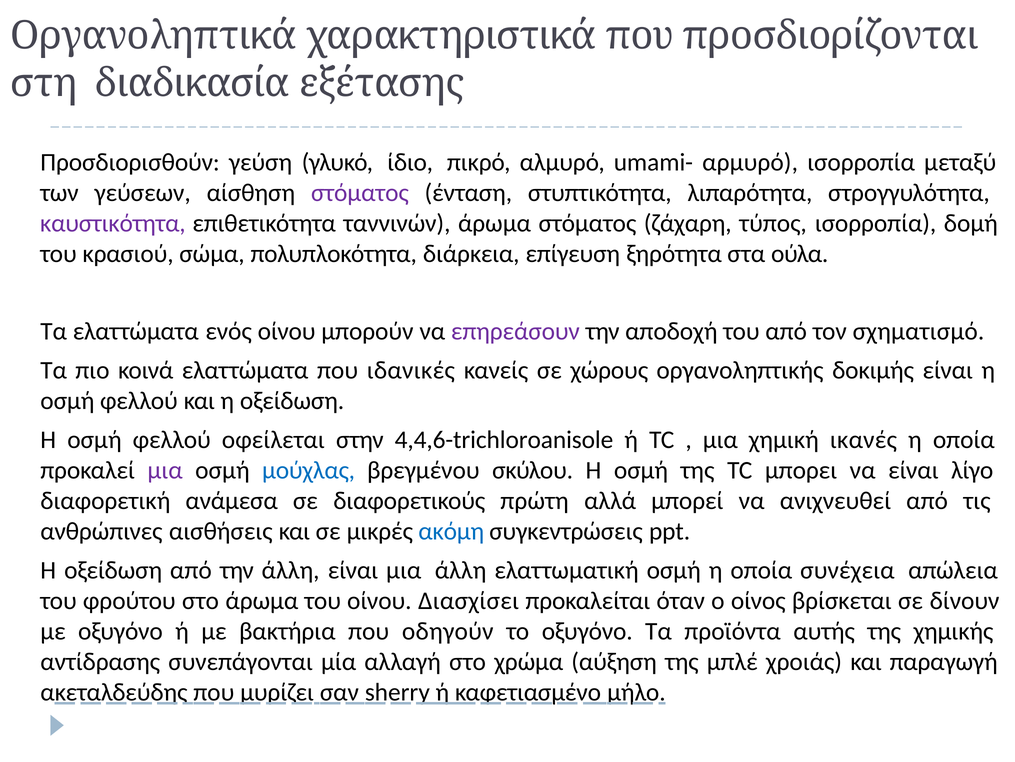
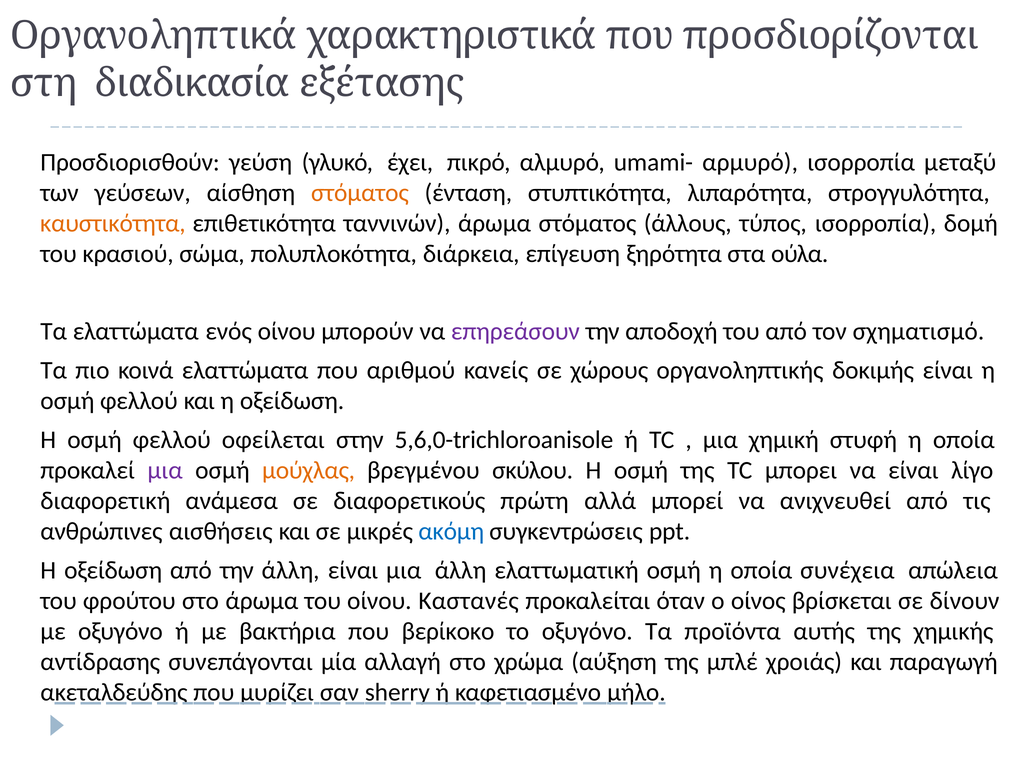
ίδιο: ίδιο -> έχει
στόματος at (360, 193) colour: purple -> orange
καυστικότητα colour: purple -> orange
ζάχαρη: ζάχαρη -> άλλους
ιδανικές: ιδανικές -> αριθμού
4,4,6-trichloroanisole: 4,4,6-trichloroanisole -> 5,6,0-trichloroanisole
ικανές: ικανές -> στυφή
μούχλας colour: blue -> orange
Διασχίσει: Διασχίσει -> Καστανές
οδηγούν: οδηγούν -> βερίκοκο
